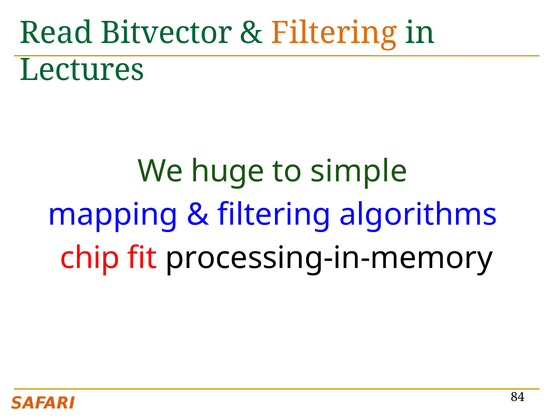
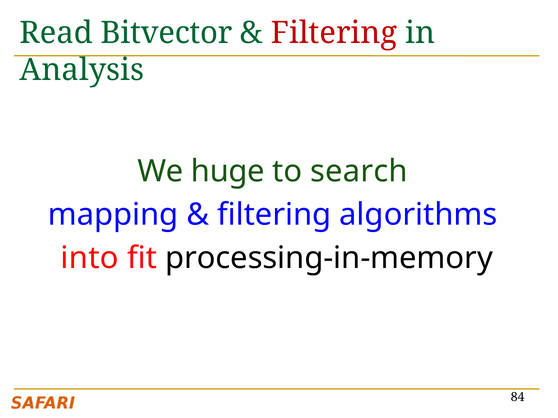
Filtering at (334, 33) colour: orange -> red
Lectures: Lectures -> Analysis
simple: simple -> search
chip: chip -> into
